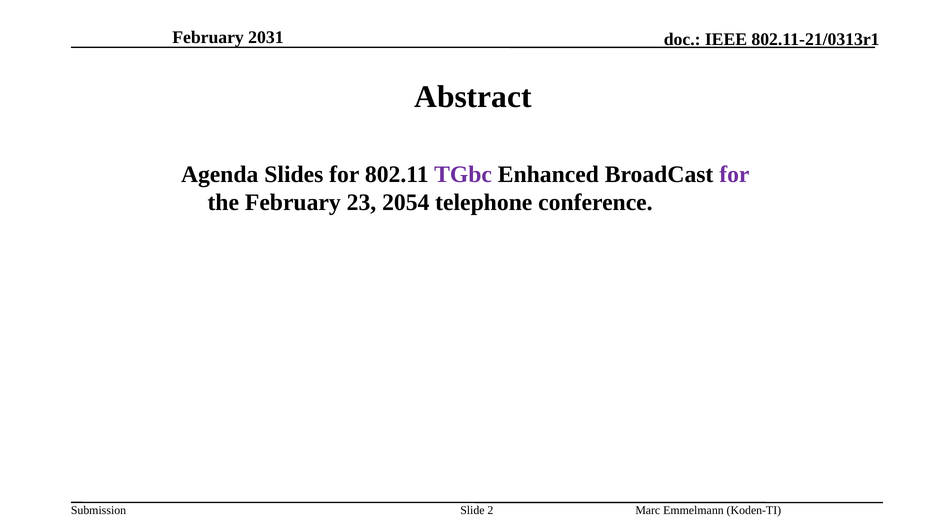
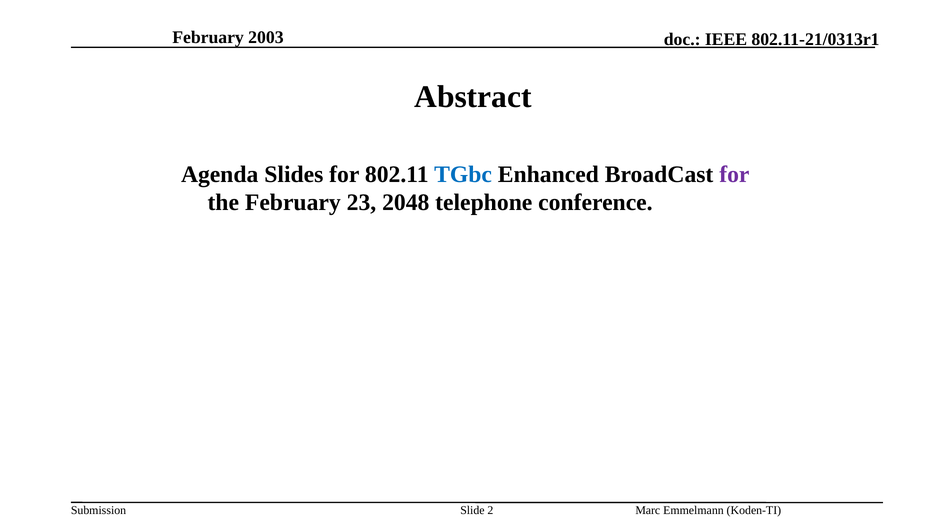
2031: 2031 -> 2003
TGbc colour: purple -> blue
2054: 2054 -> 2048
